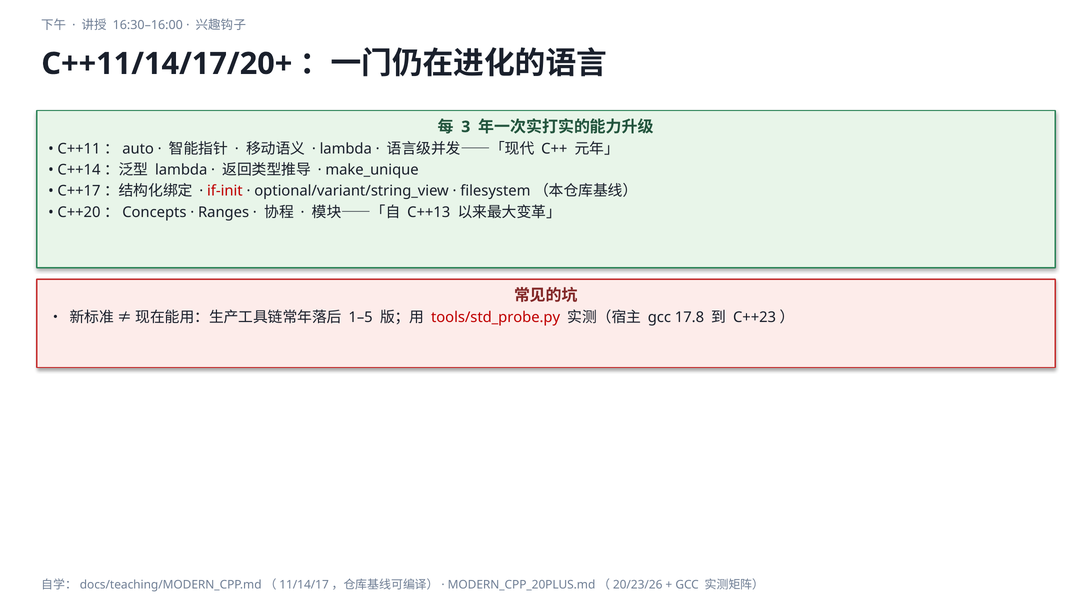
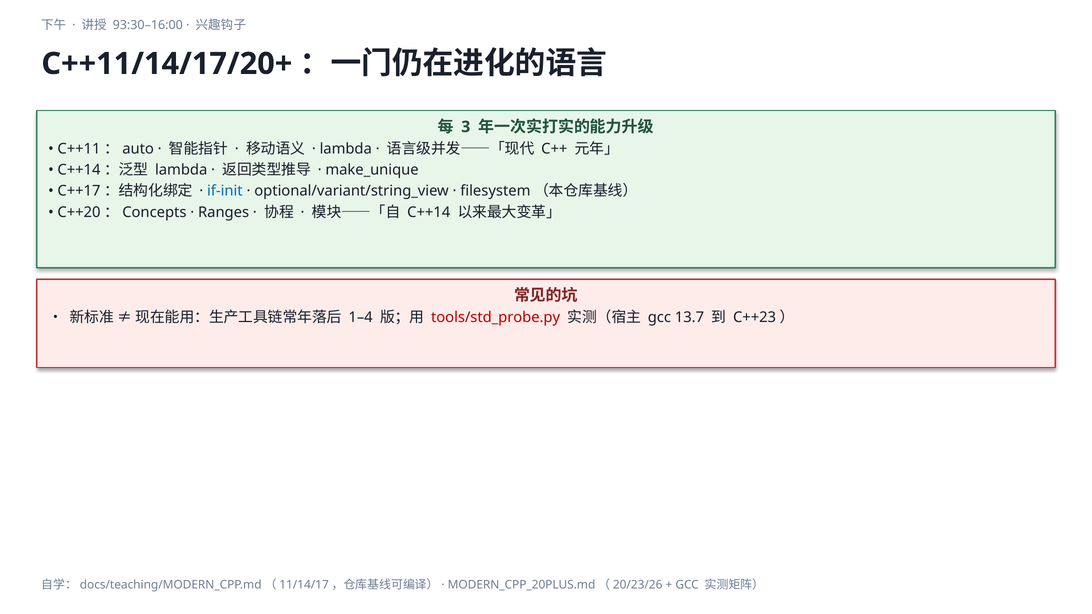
16:30–16:00: 16:30–16:00 -> 93:30–16:00
if-init colour: red -> blue
C++13: C++13 -> C++14
1–5: 1–5 -> 1–4
17.8: 17.8 -> 13.7
